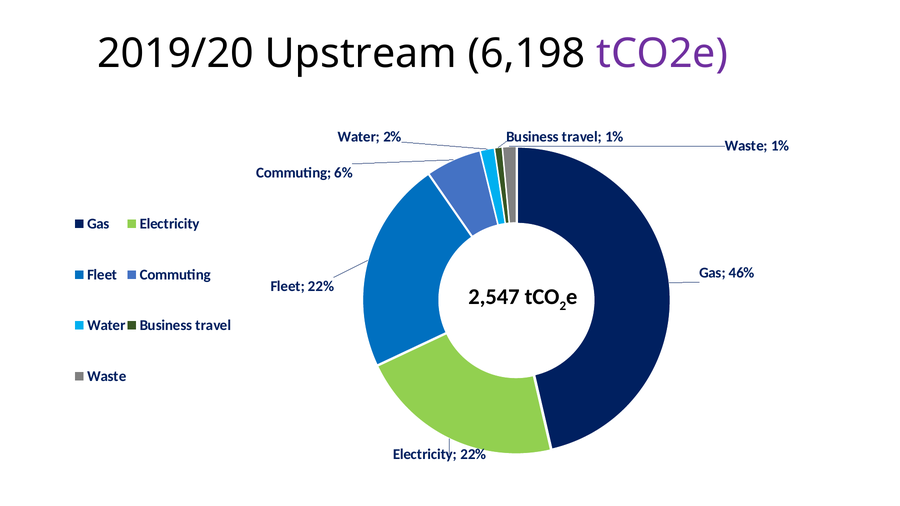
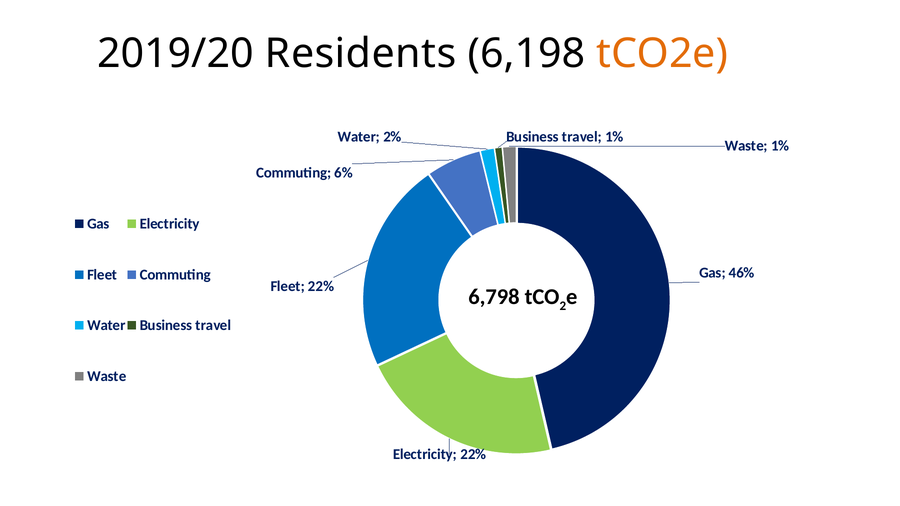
Upstream: Upstream -> Residents
tCO2e colour: purple -> orange
2,547: 2,547 -> 6,798
